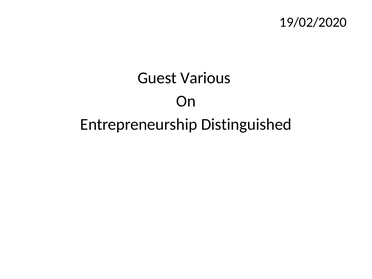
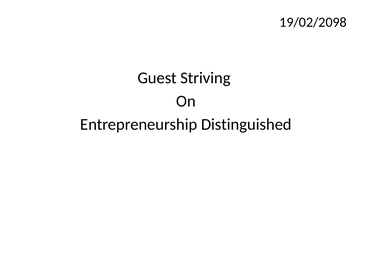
19/02/2020: 19/02/2020 -> 19/02/2098
Various: Various -> Striving
